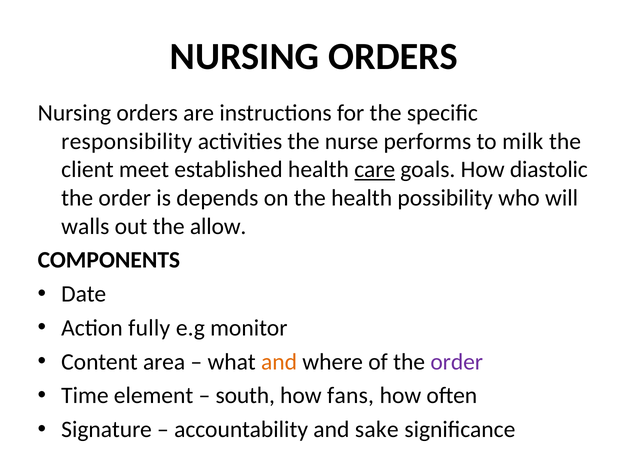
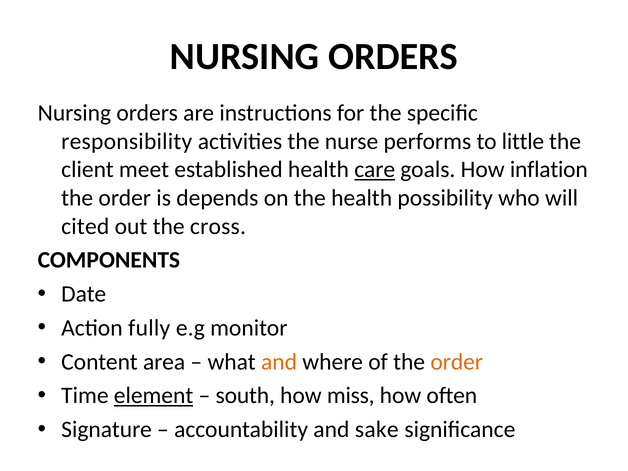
milk: milk -> little
diastolic: diastolic -> inflation
walls: walls -> cited
allow: allow -> cross
order at (457, 362) colour: purple -> orange
element underline: none -> present
fans: fans -> miss
